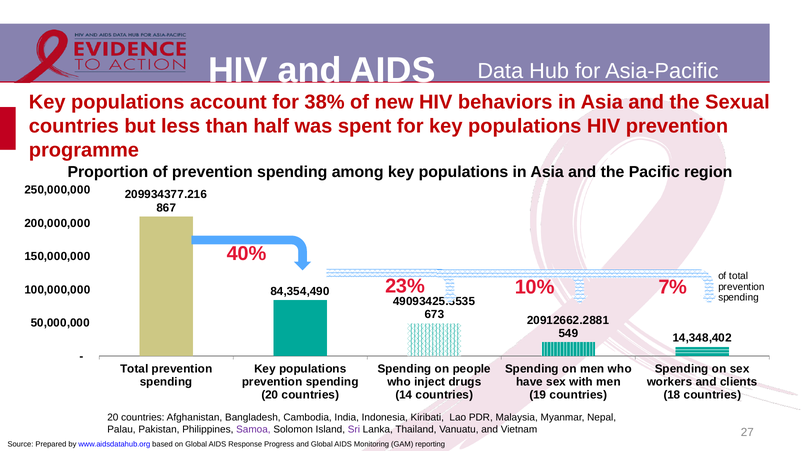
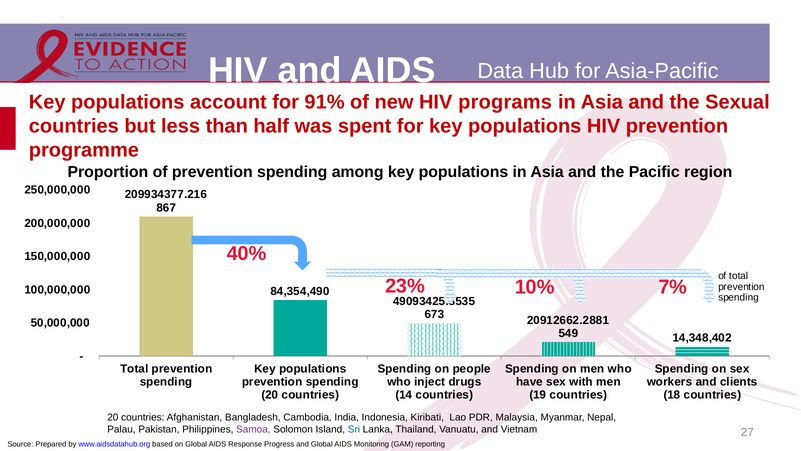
38%: 38% -> 91%
behaviors: behaviors -> programs
Sri colour: purple -> blue
